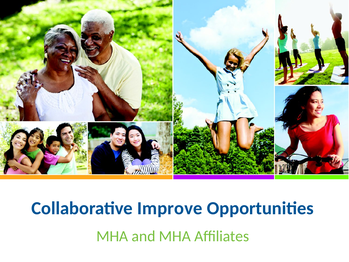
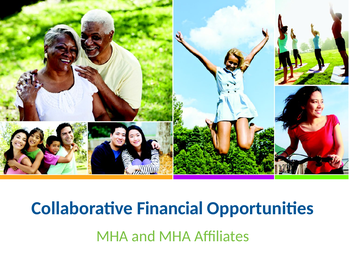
Improve: Improve -> Financial
